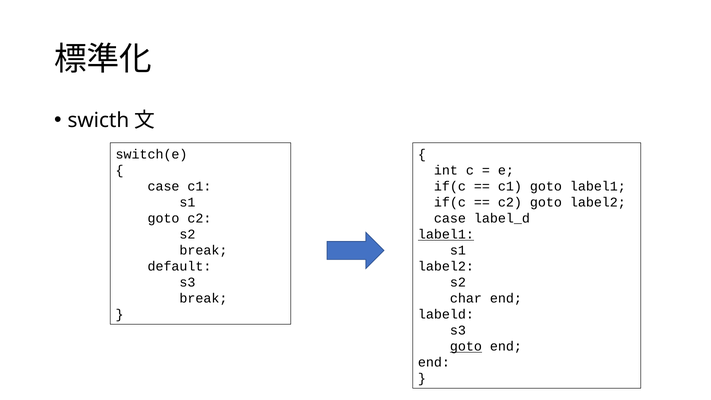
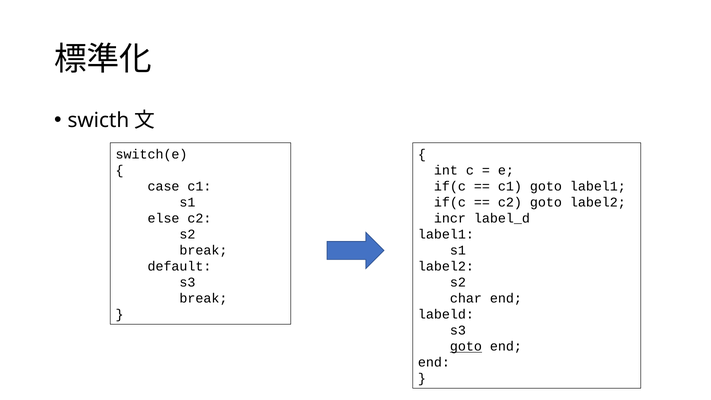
goto at (164, 218): goto -> else
case at (450, 218): case -> incr
label1 at (446, 234) underline: present -> none
